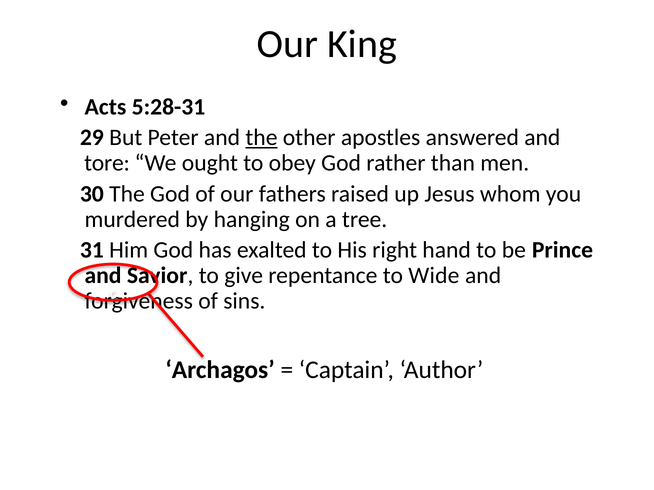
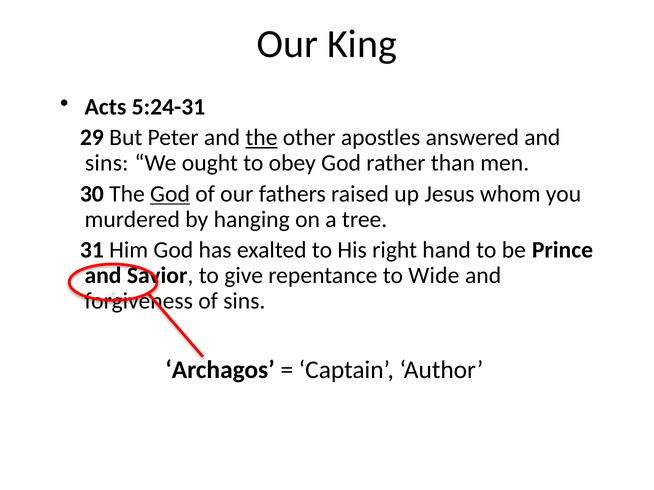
5:28-31: 5:28-31 -> 5:24-31
tore at (107, 163): tore -> sins
God at (170, 194) underline: none -> present
